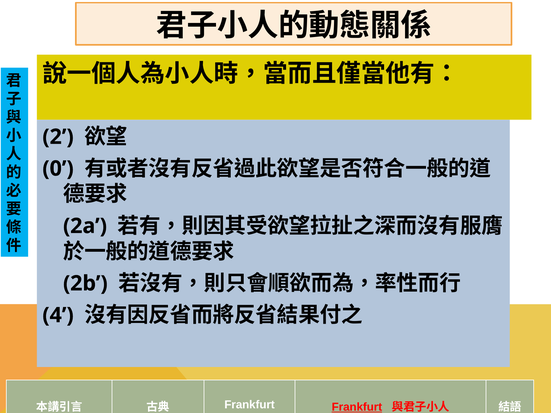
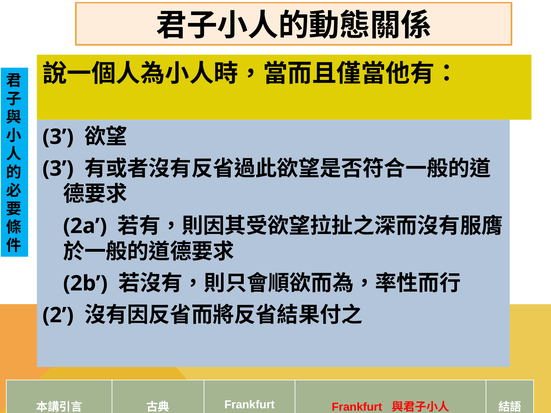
2 at (58, 137): 2 -> 3
0 at (58, 169): 0 -> 3
4: 4 -> 2
Frankfurt at (357, 407) underline: present -> none
